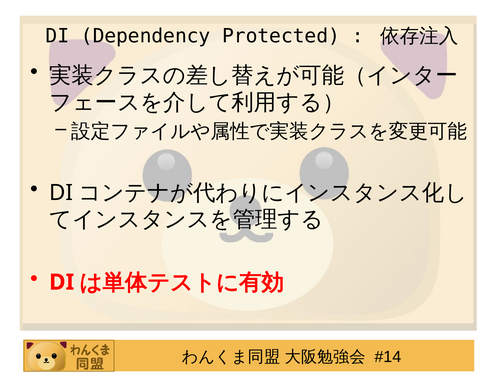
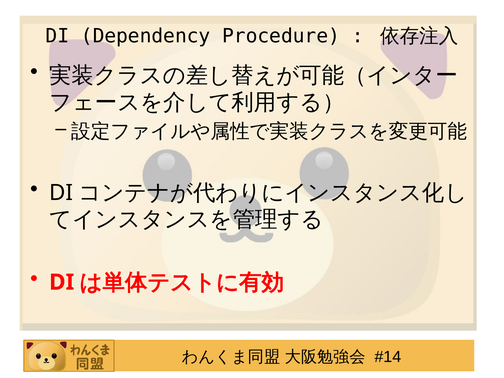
Protected: Protected -> Procedure
